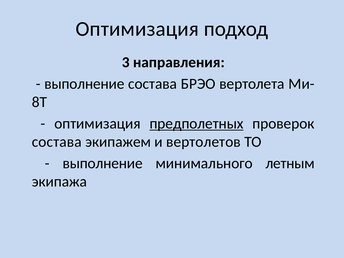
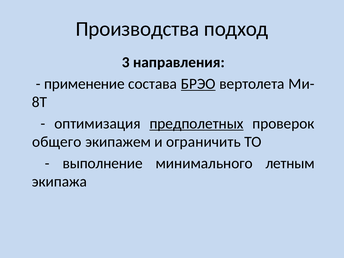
Оптимизация at (137, 29): Оптимизация -> Производства
выполнение at (84, 84): выполнение -> применение
БРЭО underline: none -> present
состава at (57, 142): состава -> общего
вертолетов: вертолетов -> ограничить
